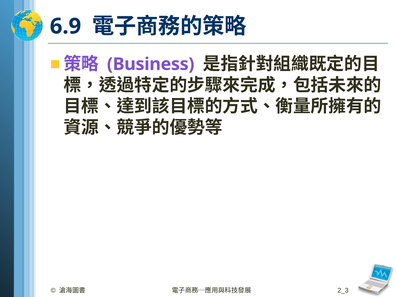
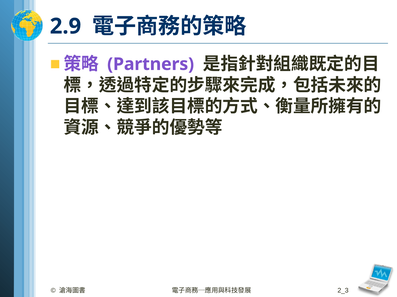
6.9: 6.9 -> 2.9
Business: Business -> Partners
